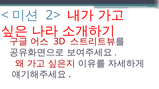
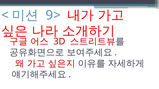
2>: 2> -> 9>
